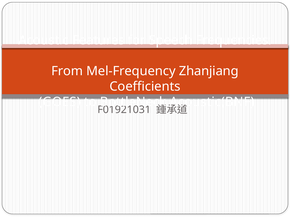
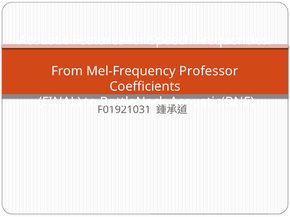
Zhanjiang: Zhanjiang -> Professor
GOES: GOES -> FINAL
